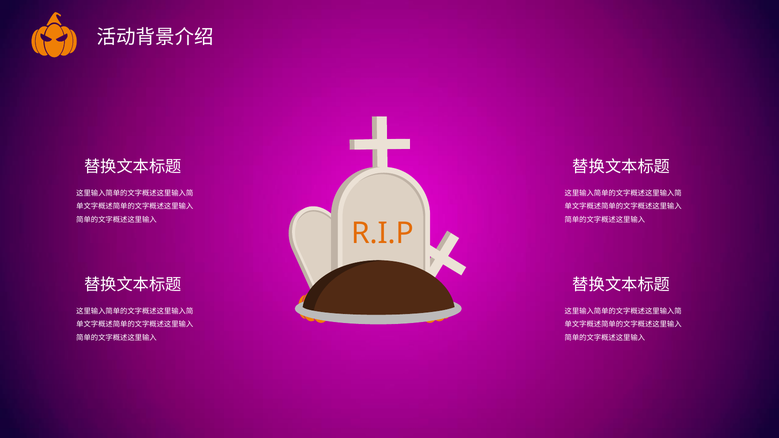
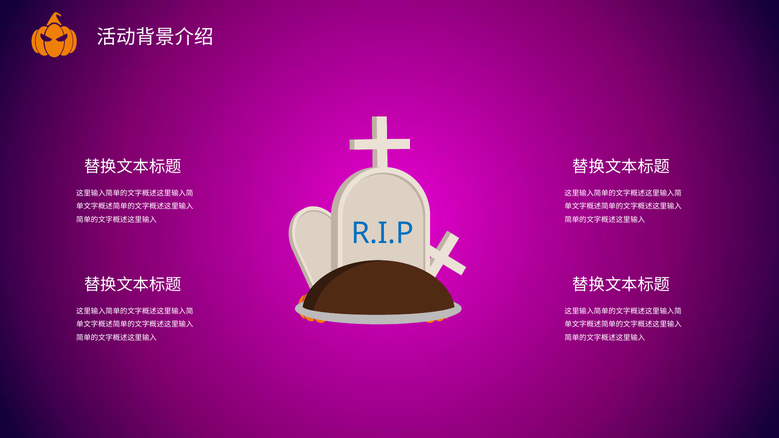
R.I.P colour: orange -> blue
